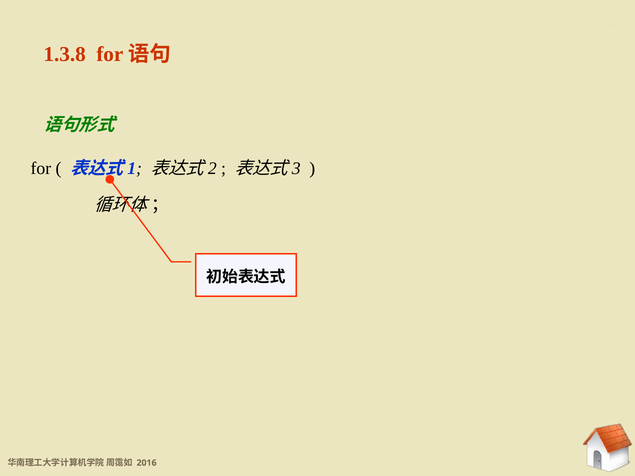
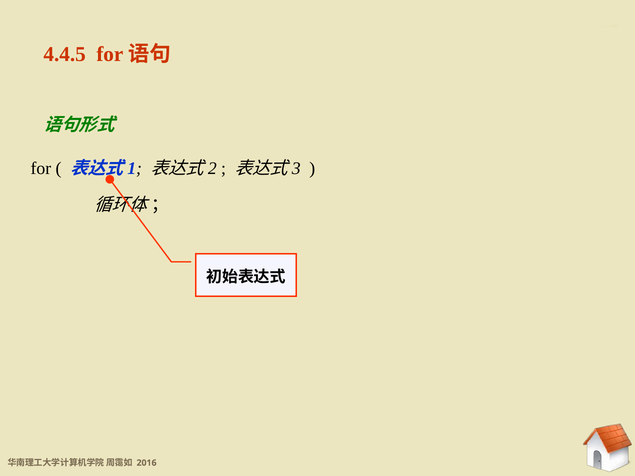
1.3.8: 1.3.8 -> 4.4.5
